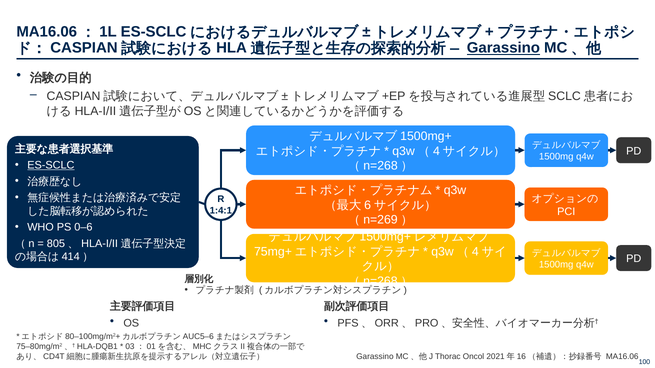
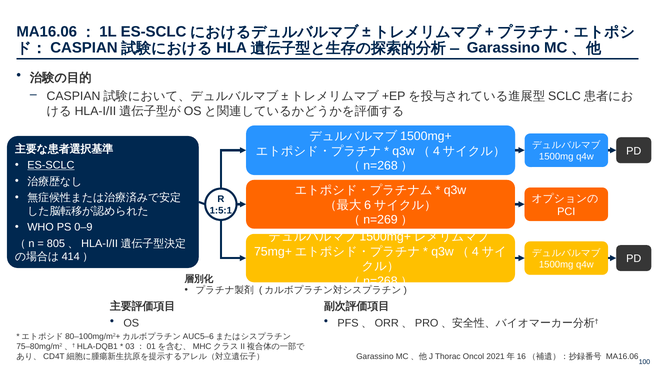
Garassino at (503, 48) underline: present -> none
1:4:1: 1:4:1 -> 1:5:1
0–6: 0–6 -> 0–9
